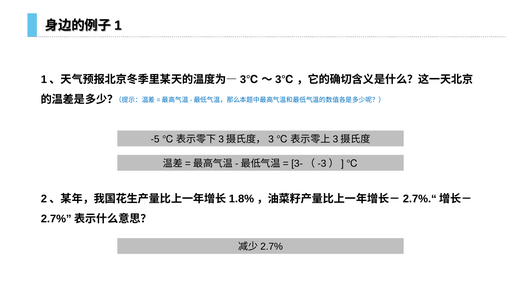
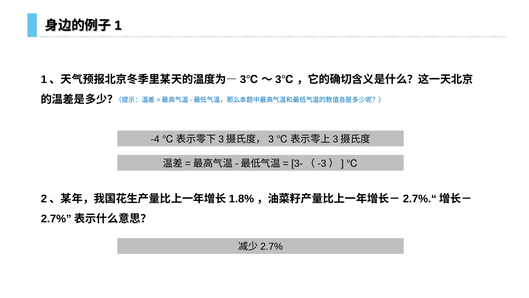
-5: -5 -> -4
